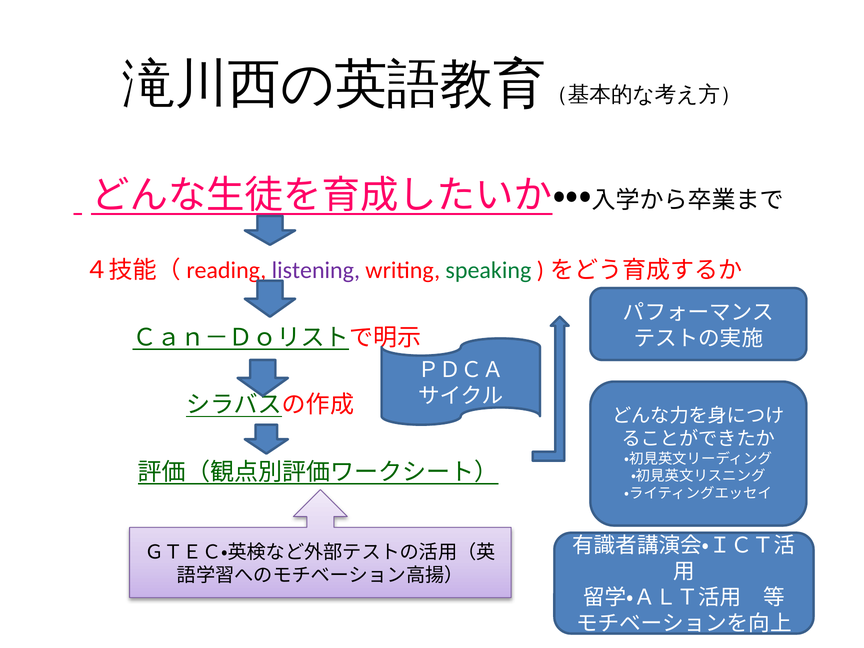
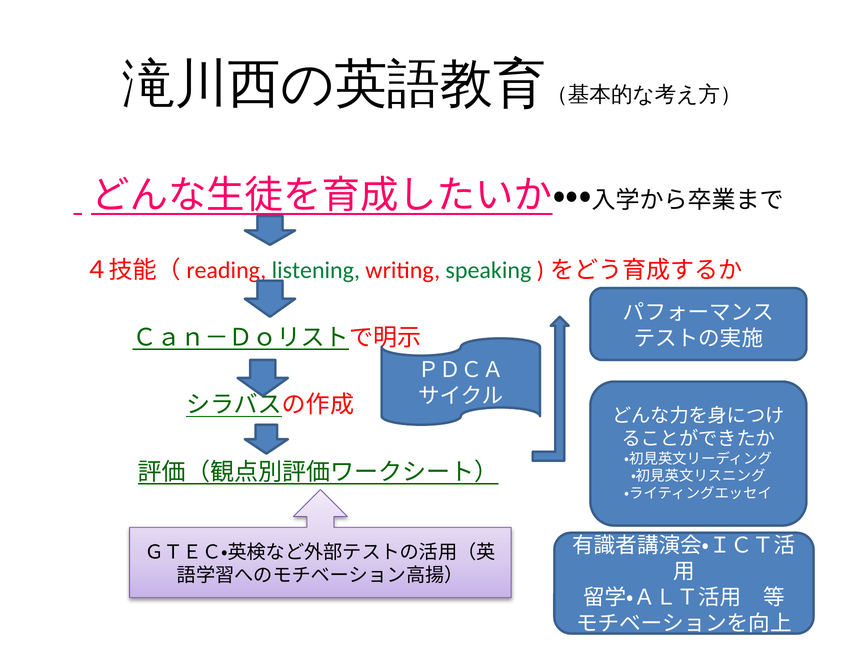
listening colour: purple -> green
